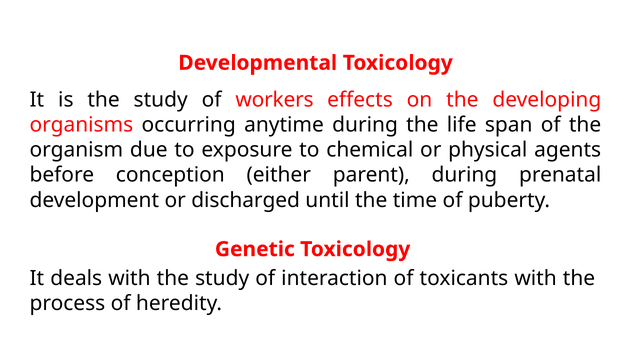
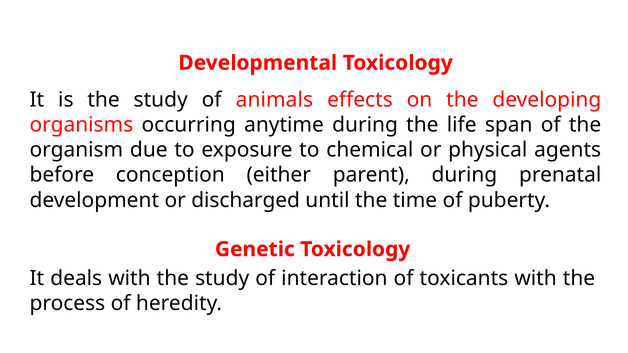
workers: workers -> animals
